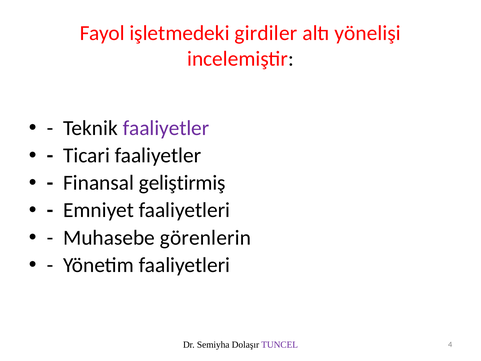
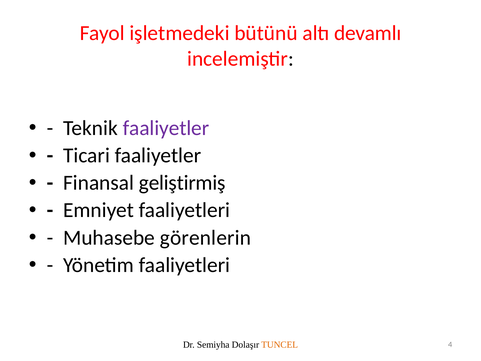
girdiler: girdiler -> bütünü
yönelişi: yönelişi -> devamlı
TUNCEL colour: purple -> orange
